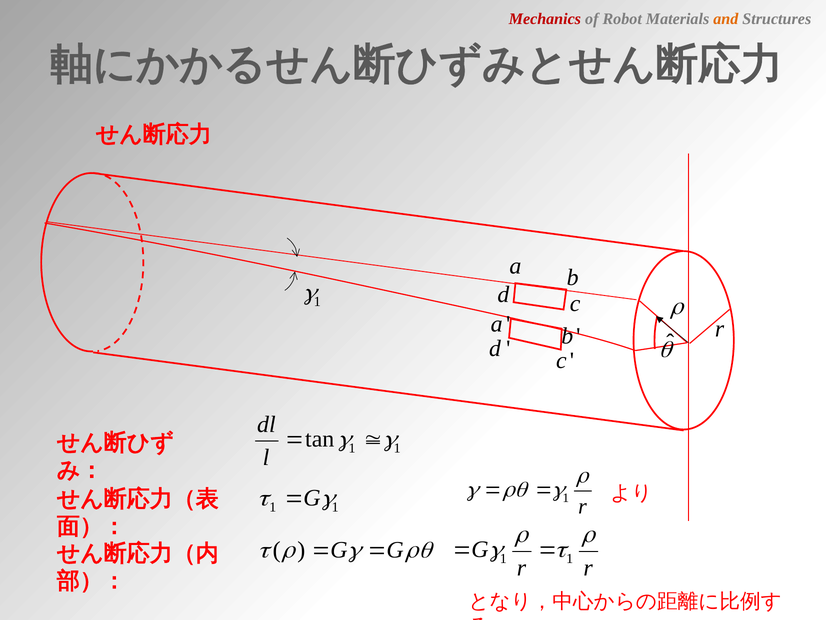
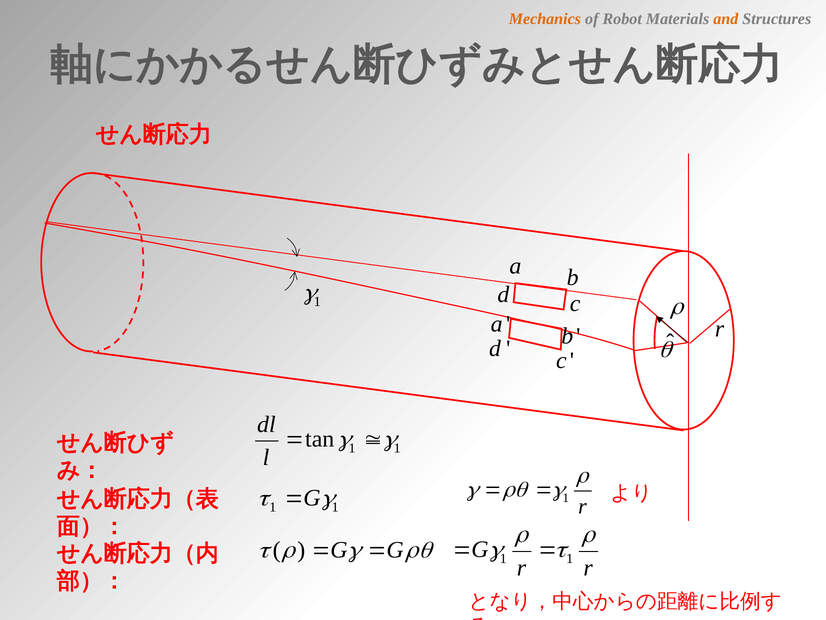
Mechanics colour: red -> orange
